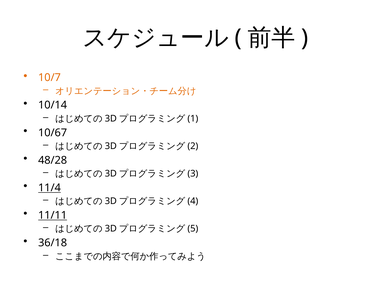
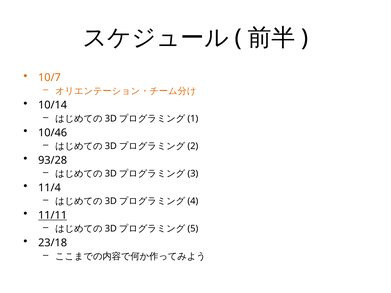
10/67: 10/67 -> 10/46
48/28: 48/28 -> 93/28
11/4 underline: present -> none
36/18: 36/18 -> 23/18
